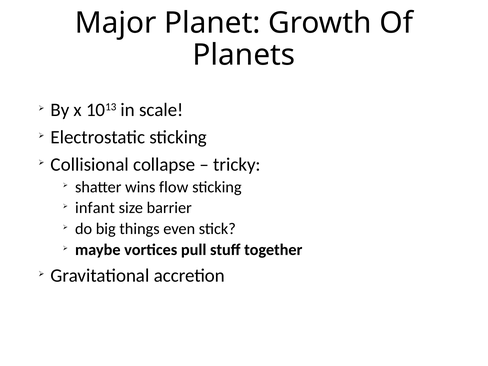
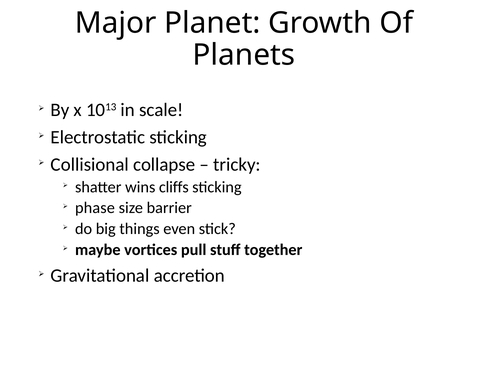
flow: flow -> cliffs
infant: infant -> phase
